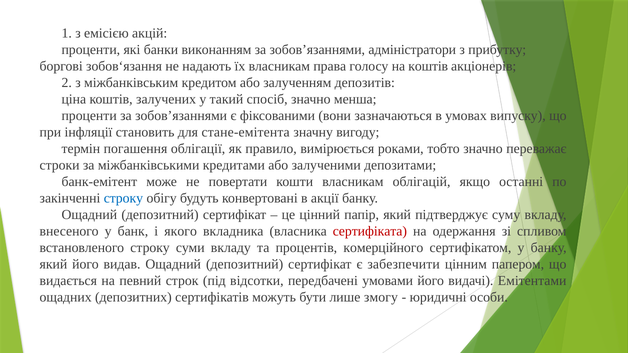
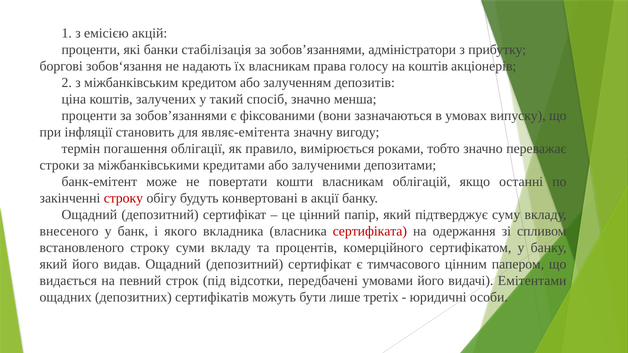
виконанням: виконанням -> стабілізація
стане-емітента: стане-емітента -> являє-емітента
строку at (123, 198) colour: blue -> red
забезпечити: забезпечити -> тимчасового
змогу: змогу -> третіх
